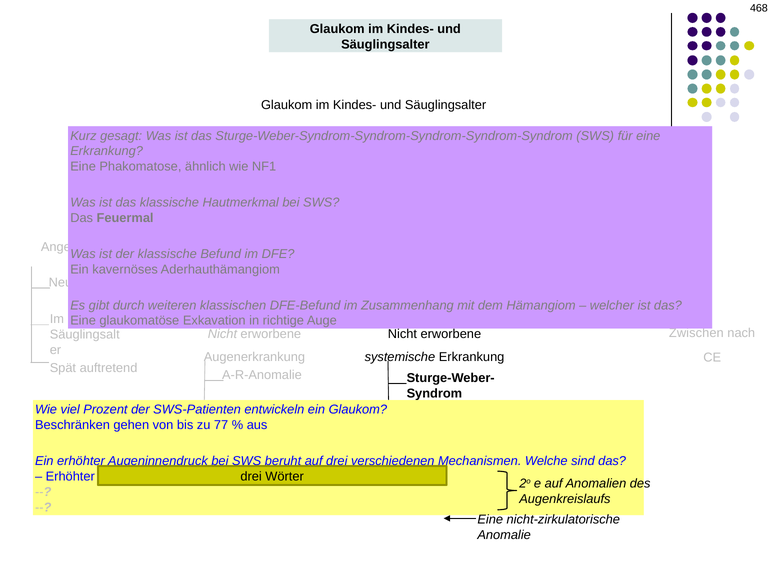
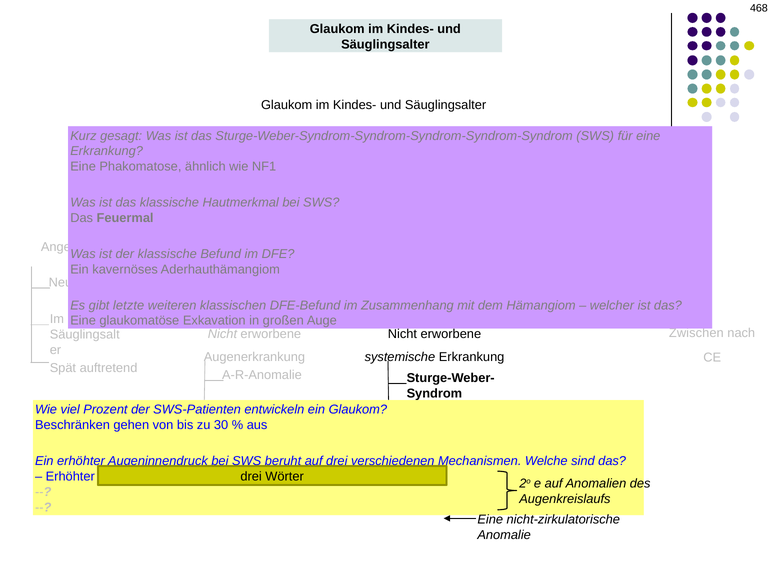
durch: durch -> letzte
richtige: richtige -> großen
77: 77 -> 30
